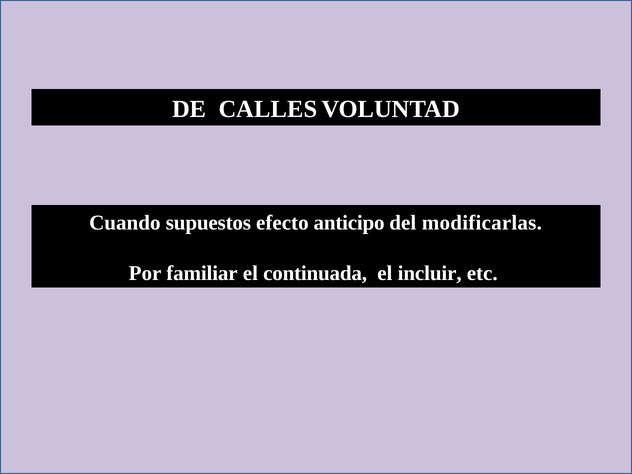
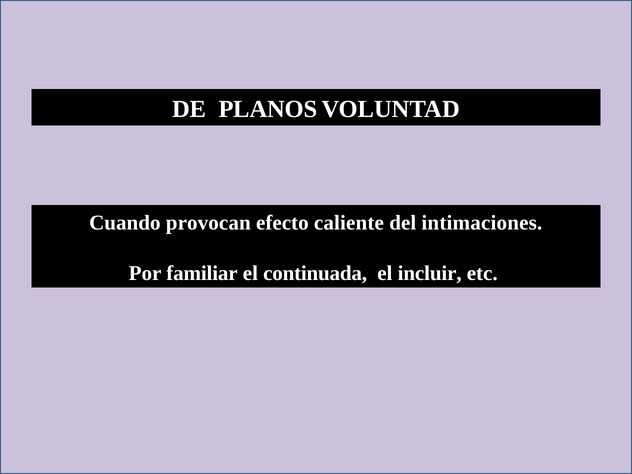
CALLES: CALLES -> PLANOS
supuestos: supuestos -> provocan
anticipo: anticipo -> caliente
modificarlas: modificarlas -> intimaciones
